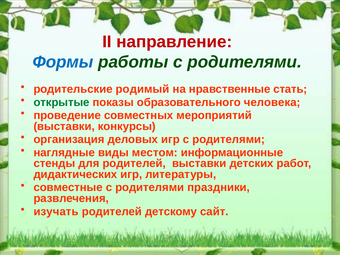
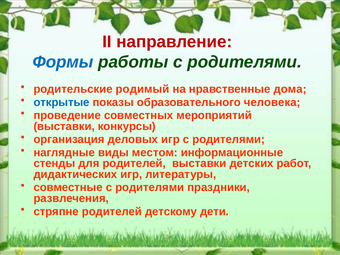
стать: стать -> дома
открытые colour: green -> blue
изучать: изучать -> стряпне
сайт: сайт -> дети
